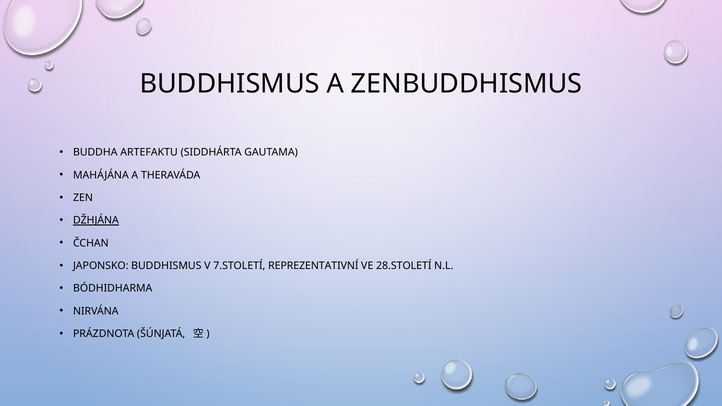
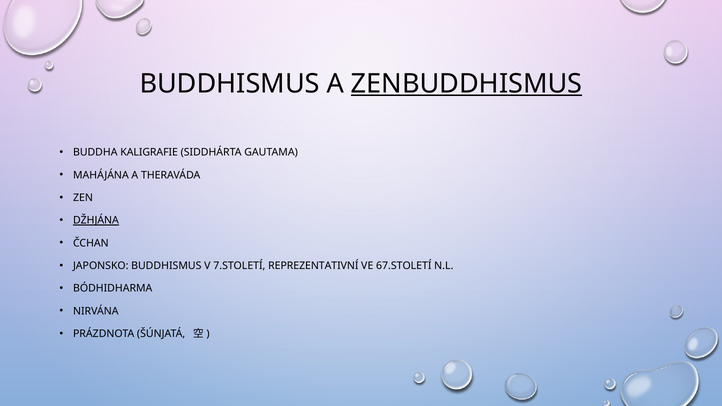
ZENBUDDHISMUS underline: none -> present
ARTEFAKTU: ARTEFAKTU -> KALIGRAFIE
28.STOLETÍ: 28.STOLETÍ -> 67.STOLETÍ
